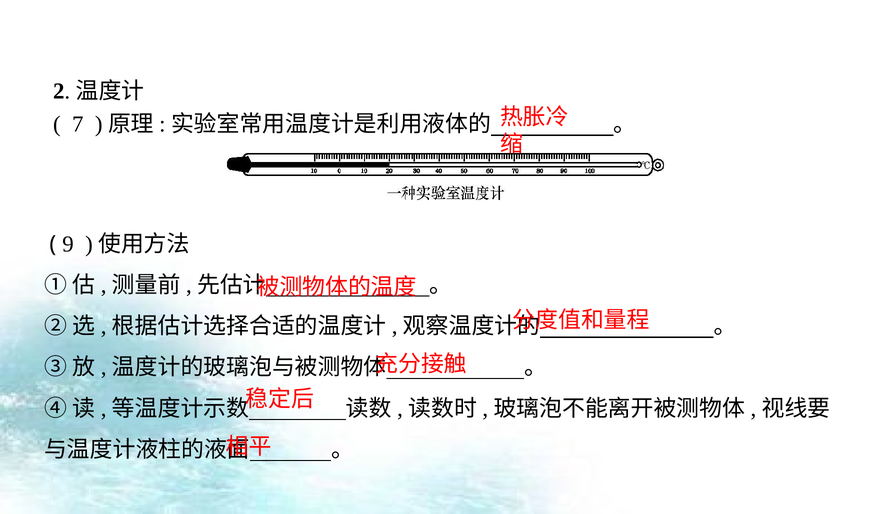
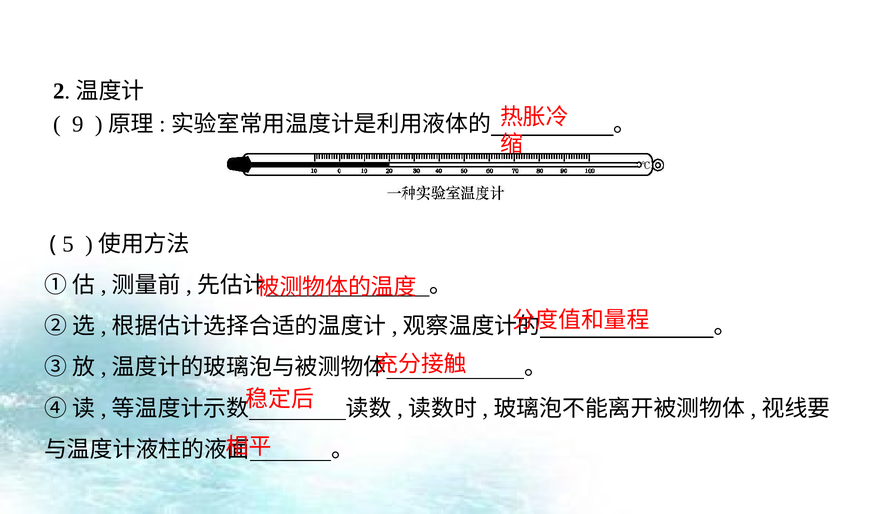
7: 7 -> 9
9: 9 -> 5
